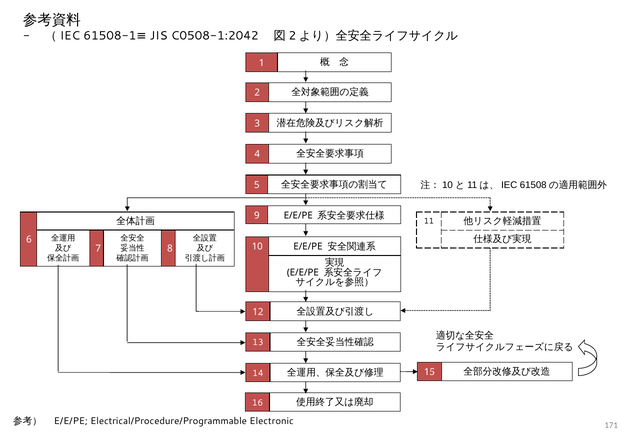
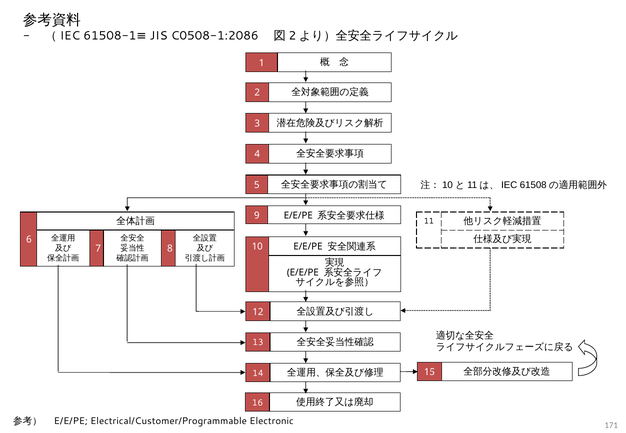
C0508-1:2042: C0508-1:2042 -> C0508-1:2086
Electrical/Procedure/Programmable: Electrical/Procedure/Programmable -> Electrical/Customer/Programmable
